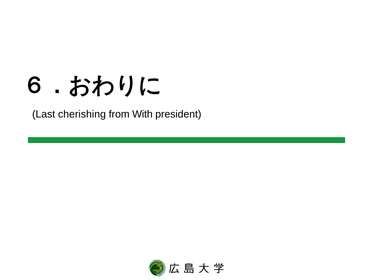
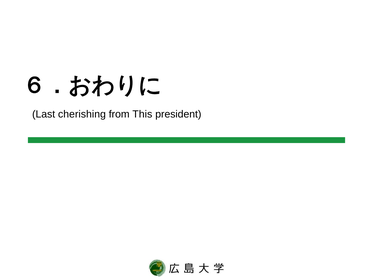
With: With -> This
